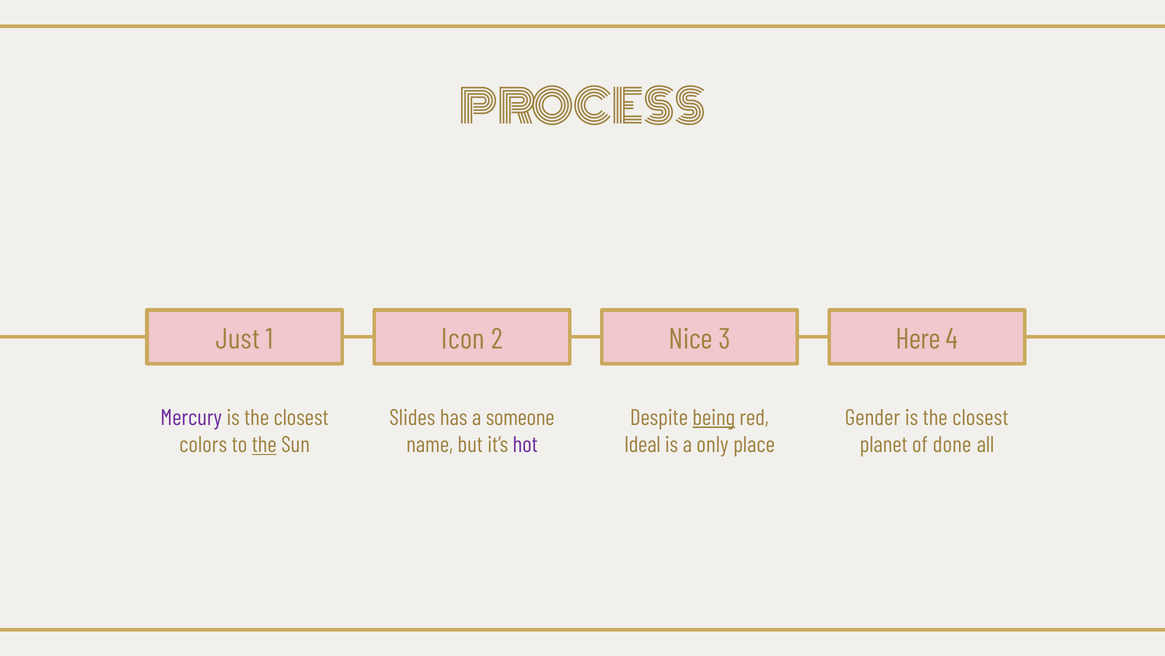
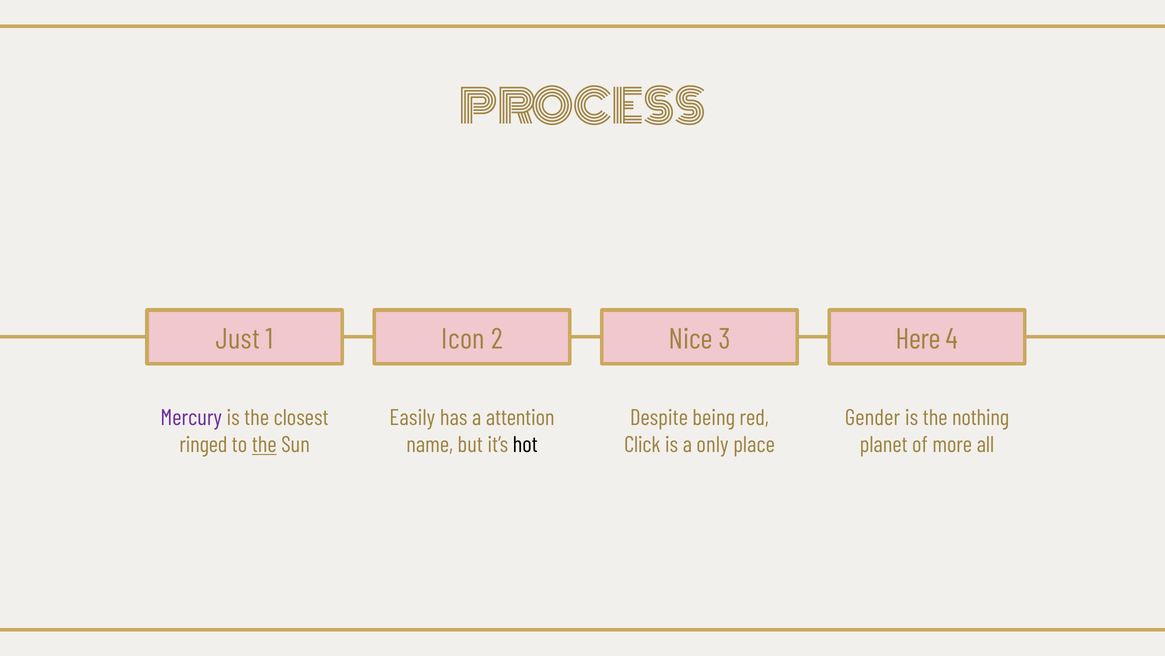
Slides: Slides -> Easily
someone: someone -> attention
being underline: present -> none
closest at (980, 417): closest -> nothing
colors: colors -> ringed
hot colour: purple -> black
Ideal: Ideal -> Click
done: done -> more
